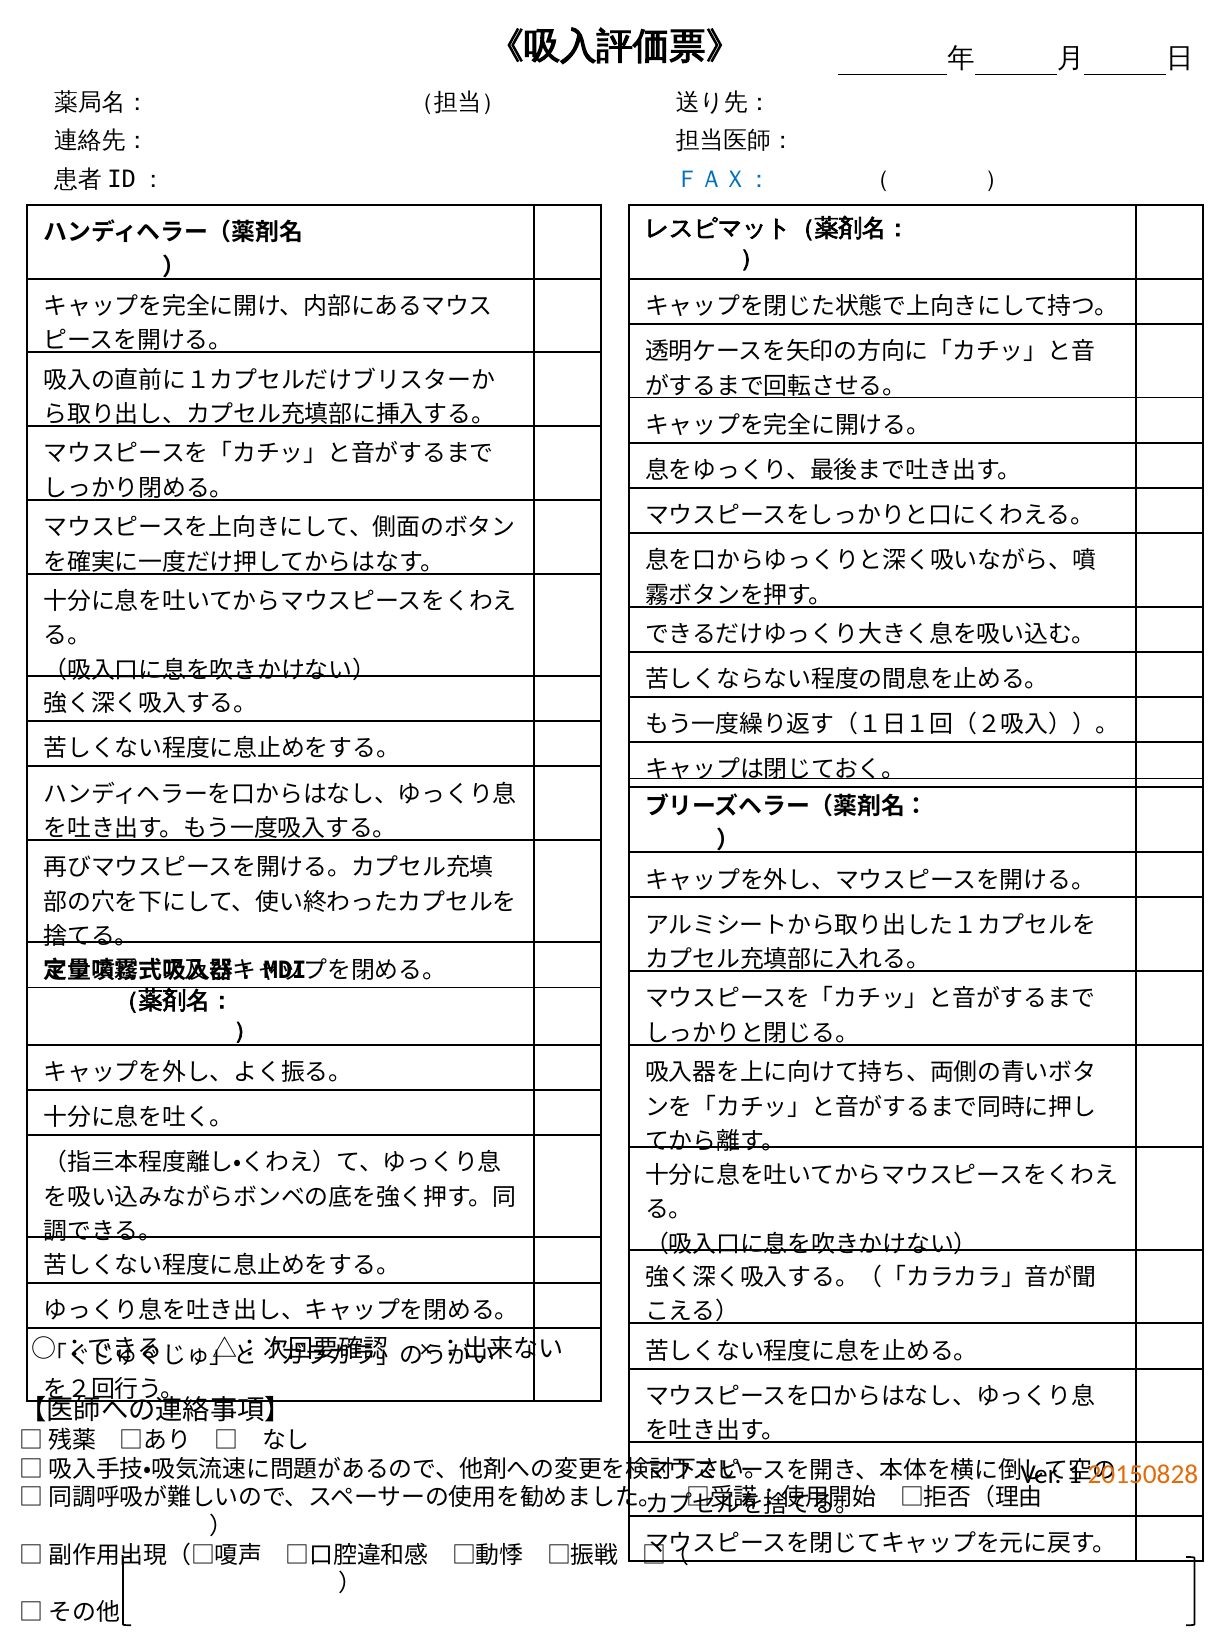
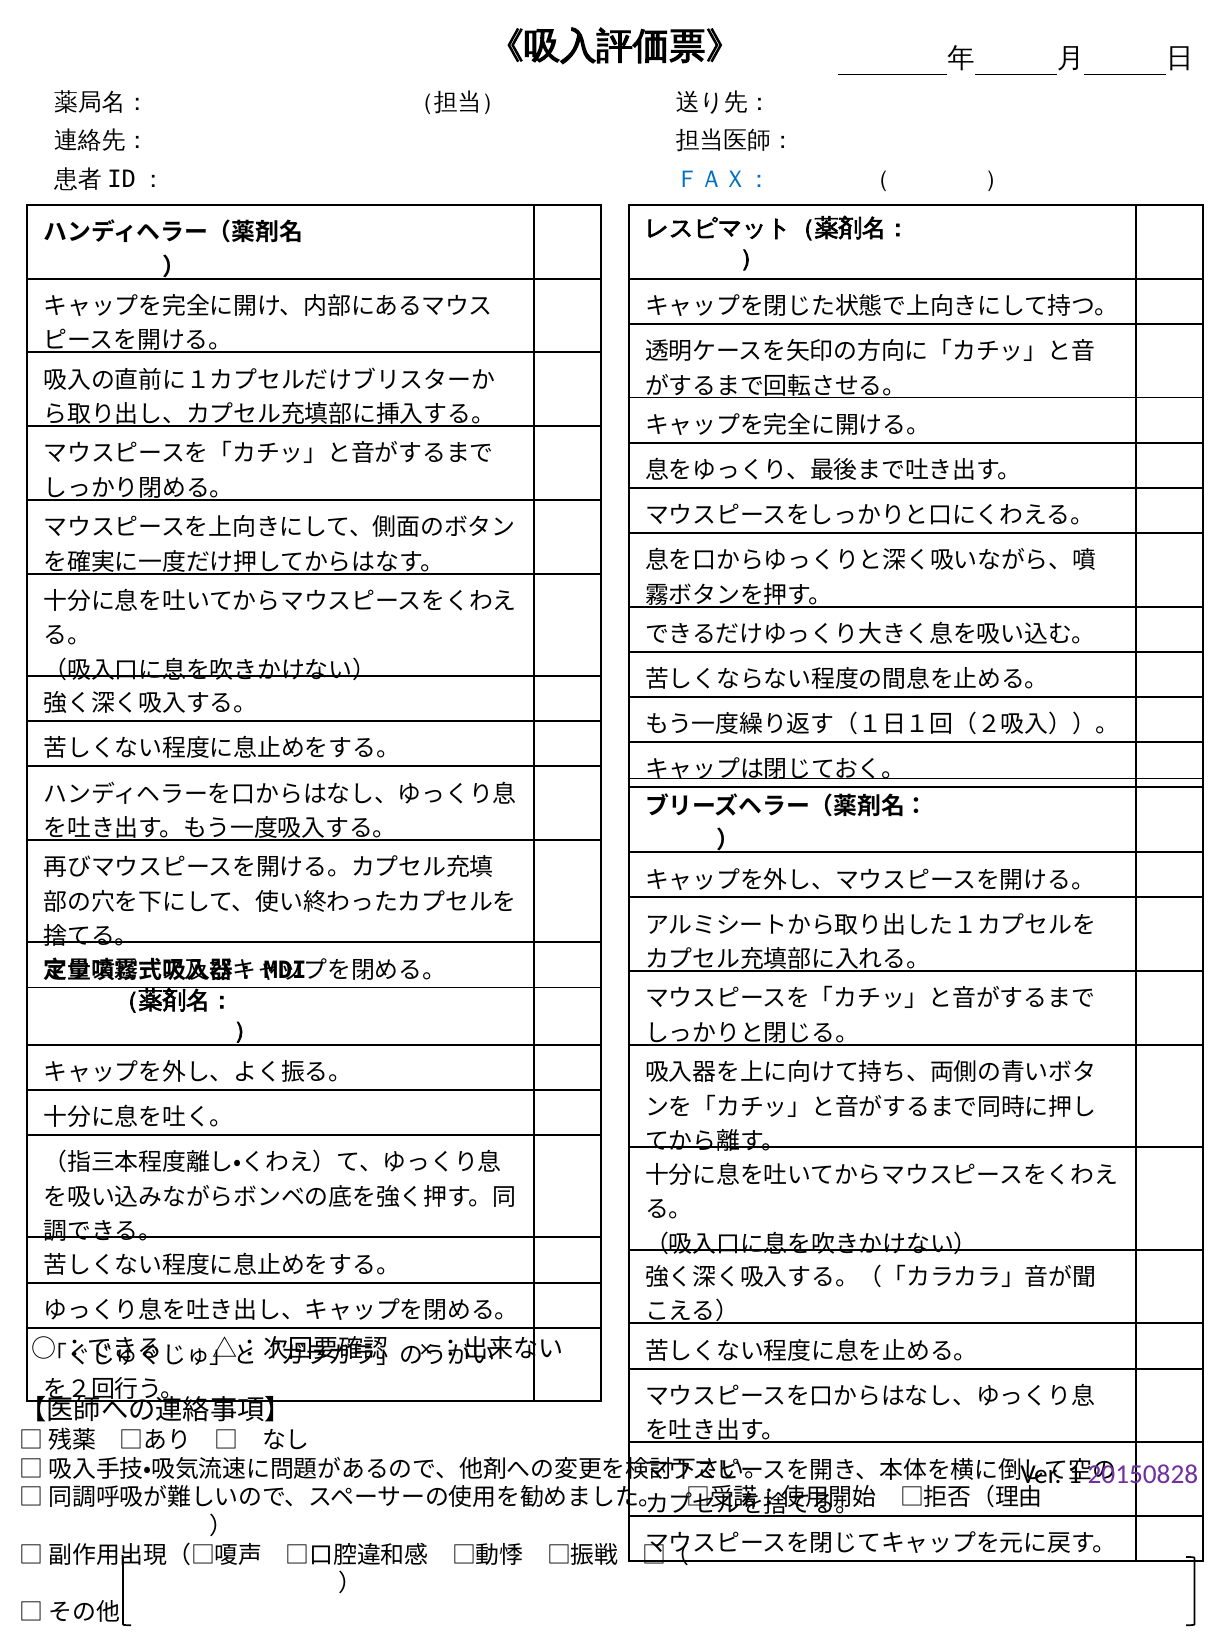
20150828 colour: orange -> purple
